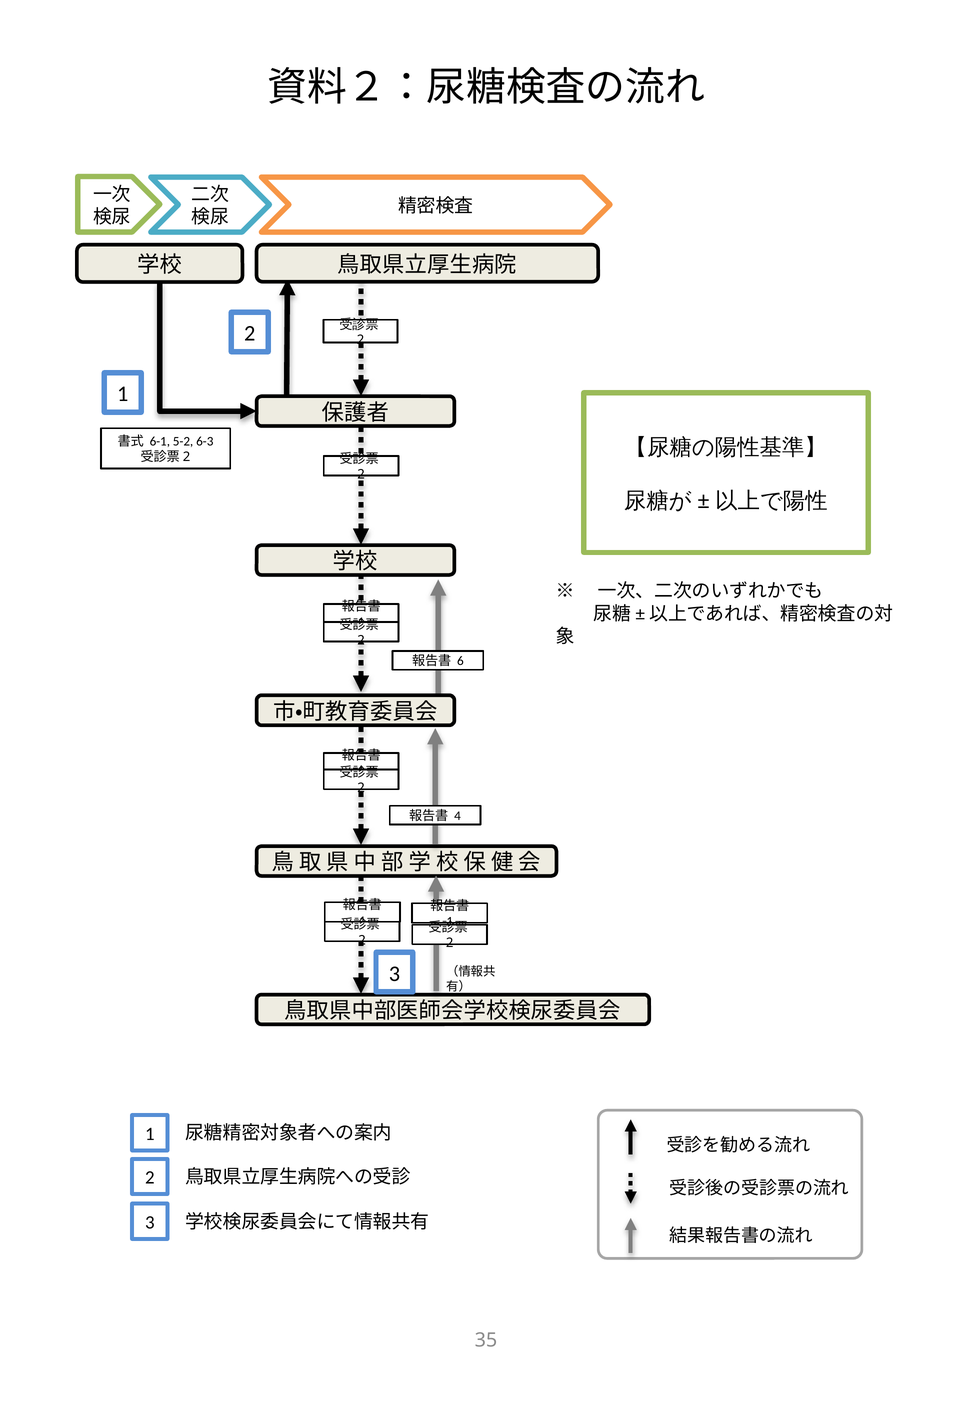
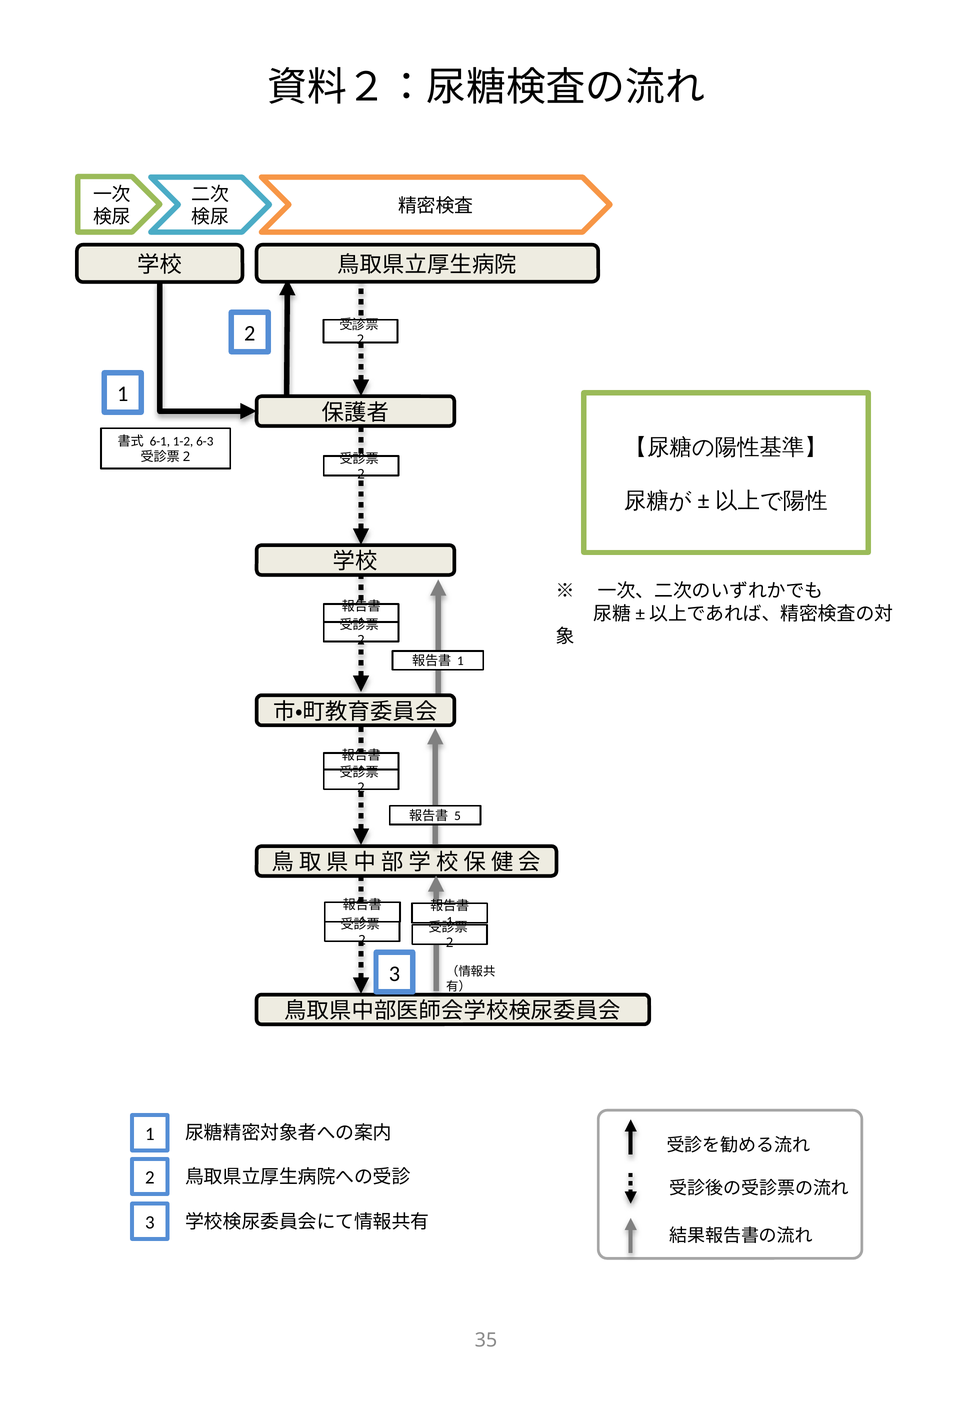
5-2: 5-2 -> 1-2
6 at (460, 661): 6 -> 1
4: 4 -> 5
